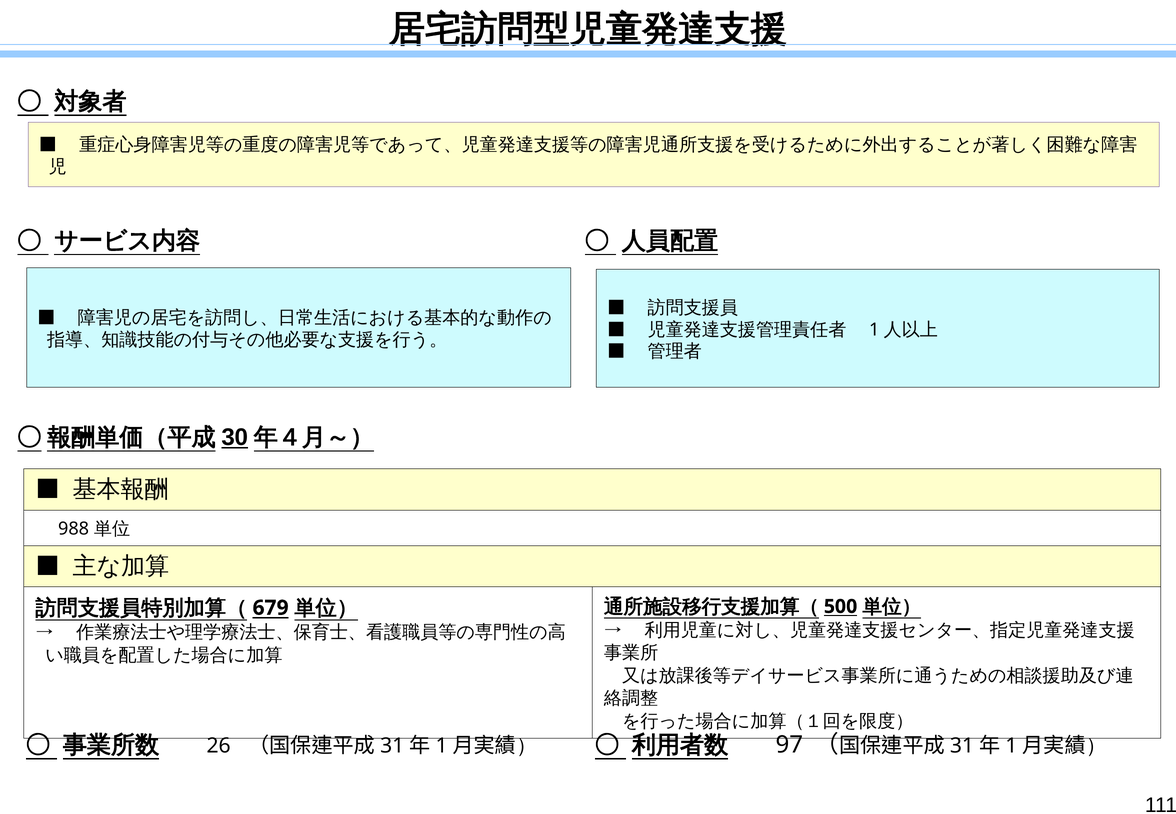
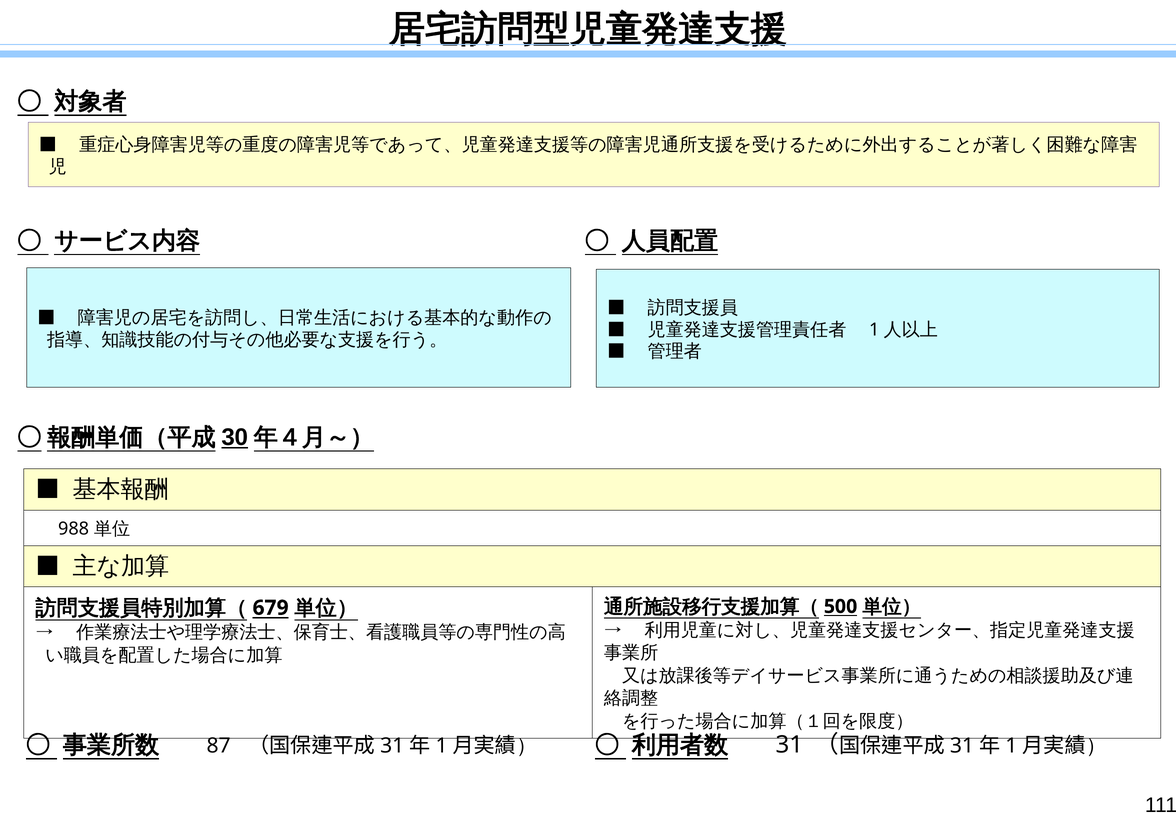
26: 26 -> 87
97: 97 -> 31
